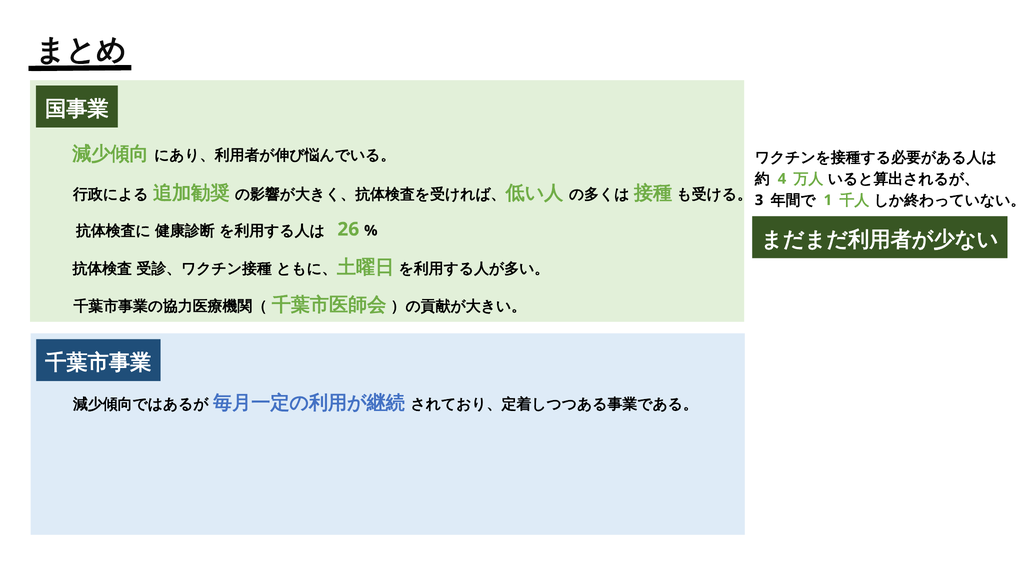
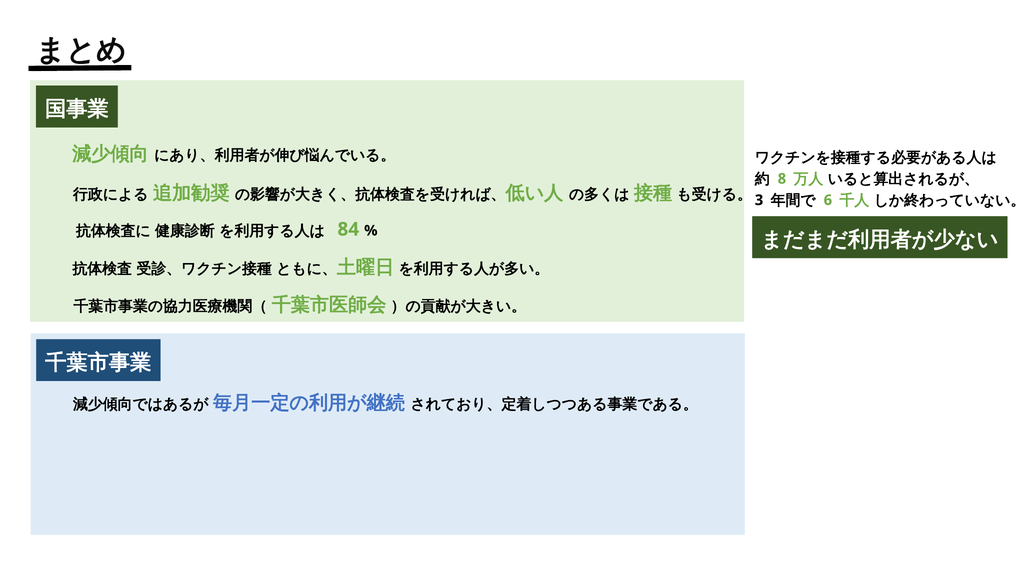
4: 4 -> 8
1: 1 -> 6
26: 26 -> 84
